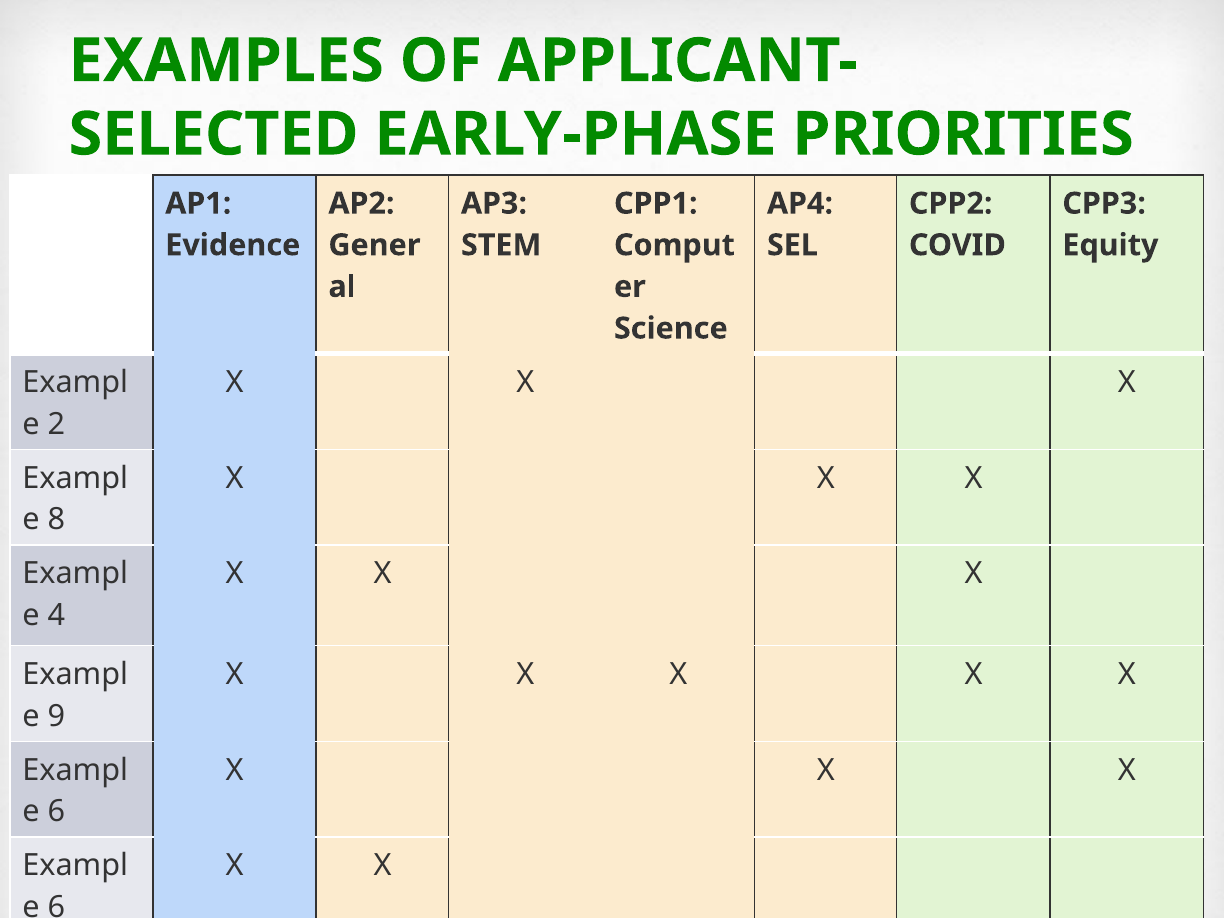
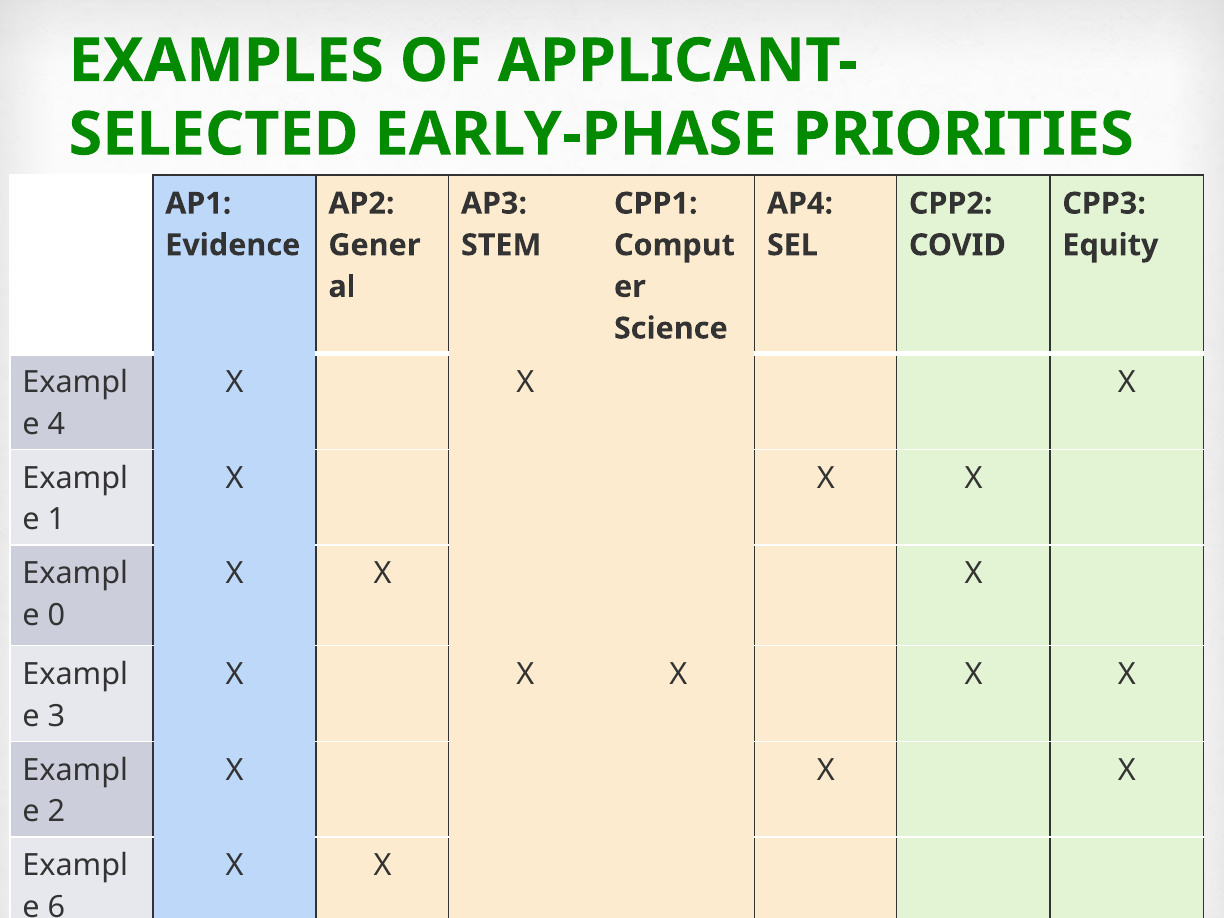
2: 2 -> 4
8: 8 -> 1
4: 4 -> 0
9: 9 -> 3
6 at (56, 812): 6 -> 2
